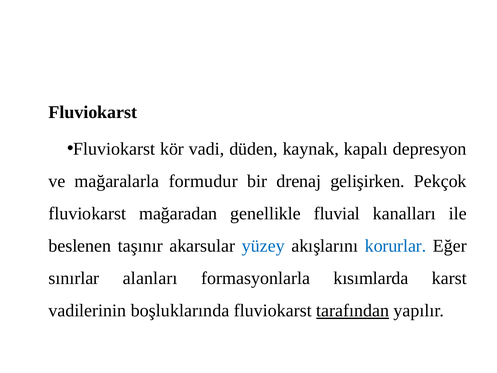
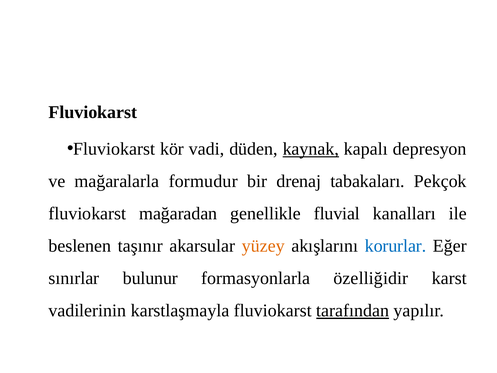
kaynak underline: none -> present
gelişirken: gelişirken -> tabakaları
yüzey colour: blue -> orange
alanları: alanları -> bulunur
kısımlarda: kısımlarda -> özelliğidir
boşluklarında: boşluklarında -> karstlaşmayla
